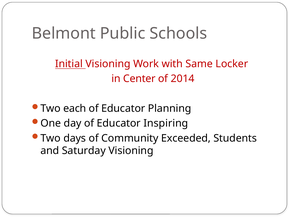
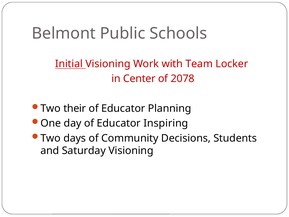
Same: Same -> Team
2014: 2014 -> 2078
each: each -> their
Exceeded: Exceeded -> Decisions
